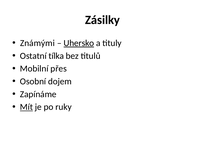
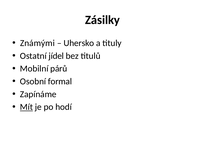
Uhersko underline: present -> none
tílka: tílka -> jídel
přes: přes -> párů
dojem: dojem -> formal
ruky: ruky -> hodí
